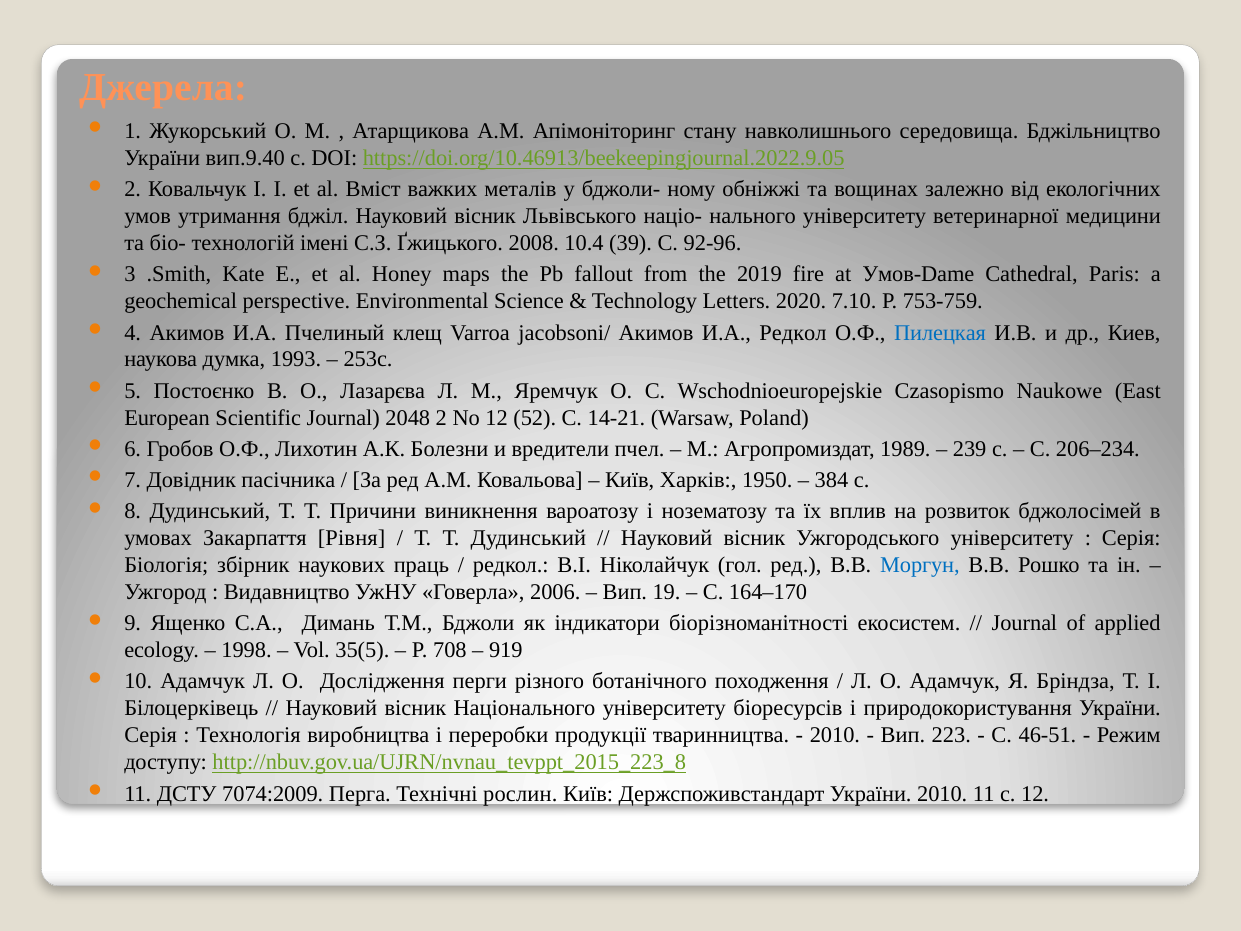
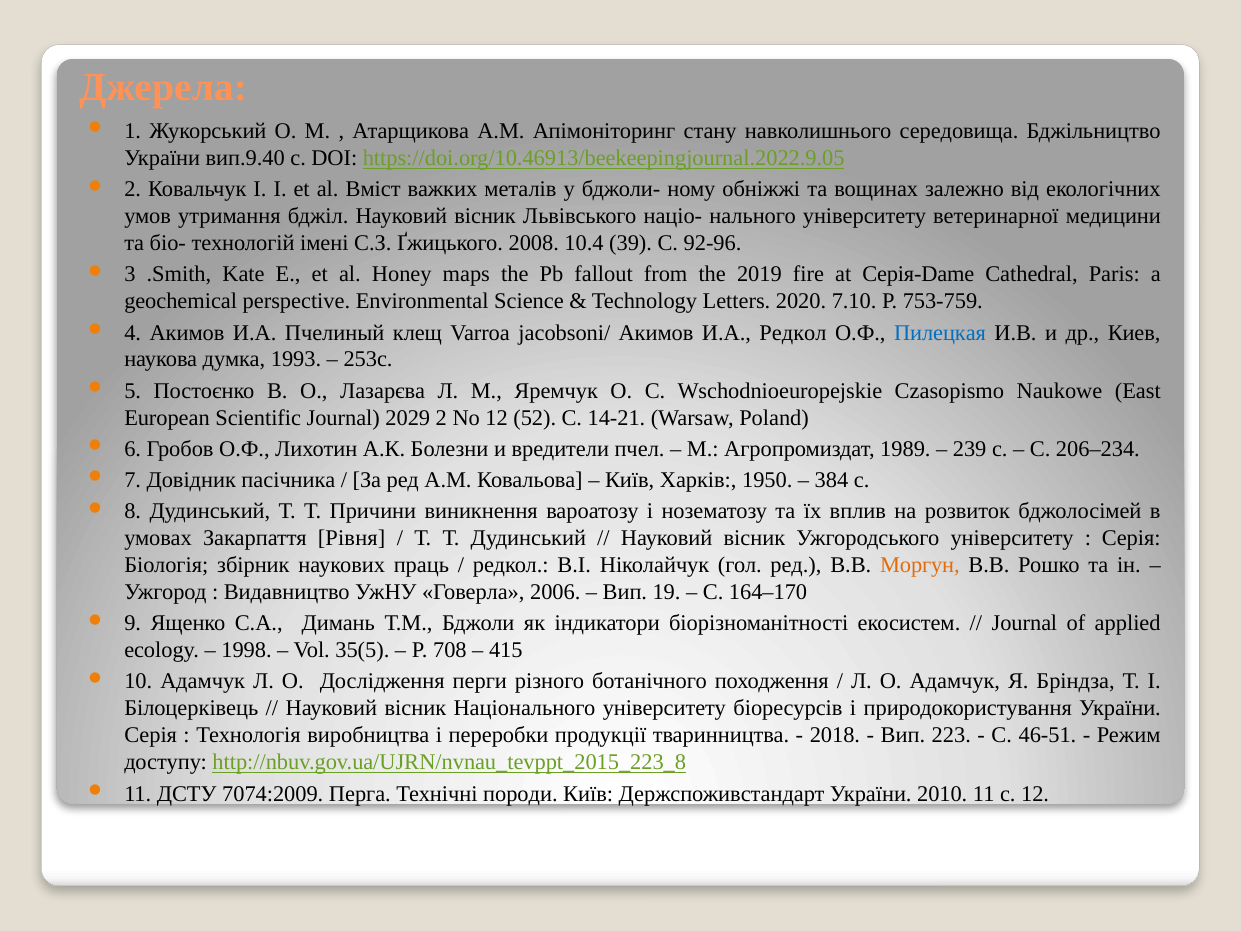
Умов-Dame: Умов-Dame -> Cерія-Dame
2048: 2048 -> 2029
Моргун colour: blue -> orange
919: 919 -> 415
2010 at (835, 735): 2010 -> 2018
рослин: рослин -> породи
